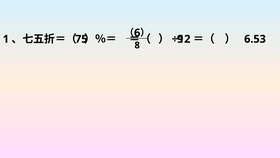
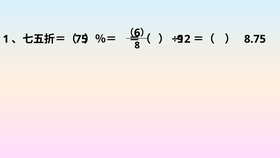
6.53: 6.53 -> 8.75
